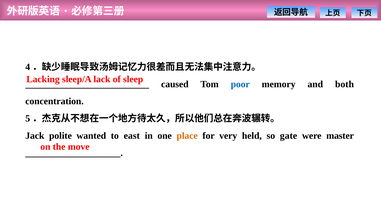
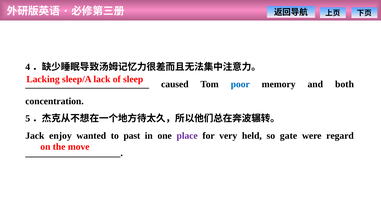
polite: polite -> enjoy
east: east -> past
place colour: orange -> purple
master: master -> regard
